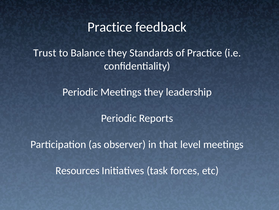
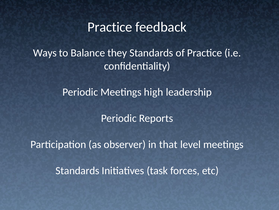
Trust: Trust -> Ways
Meetings they: they -> high
Resources at (77, 170): Resources -> Standards
